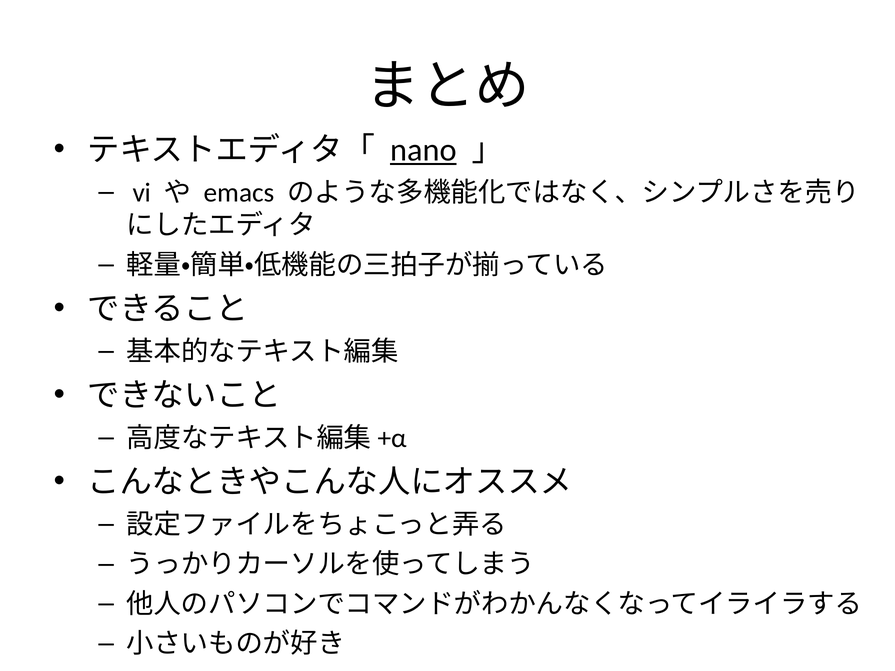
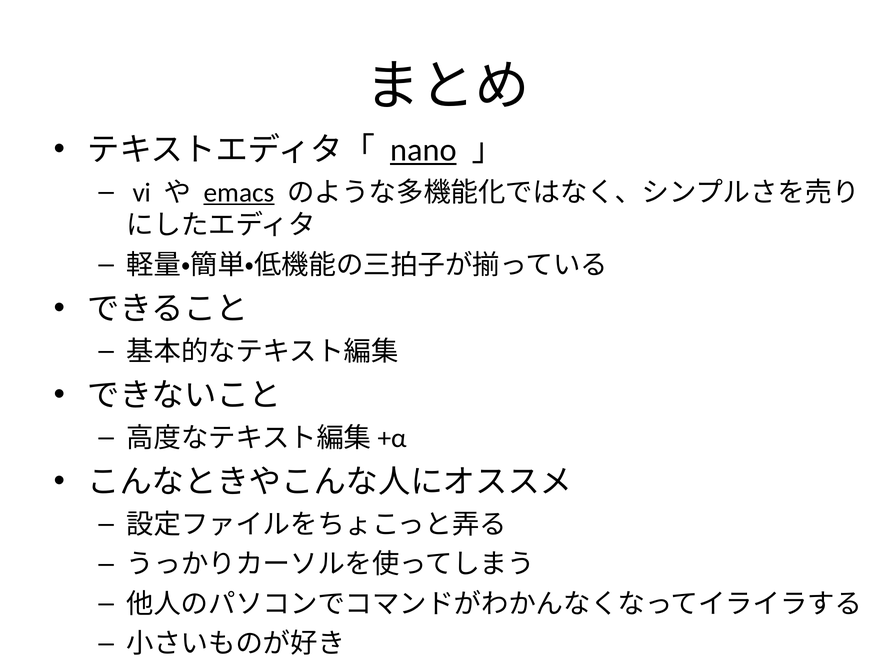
emacs underline: none -> present
